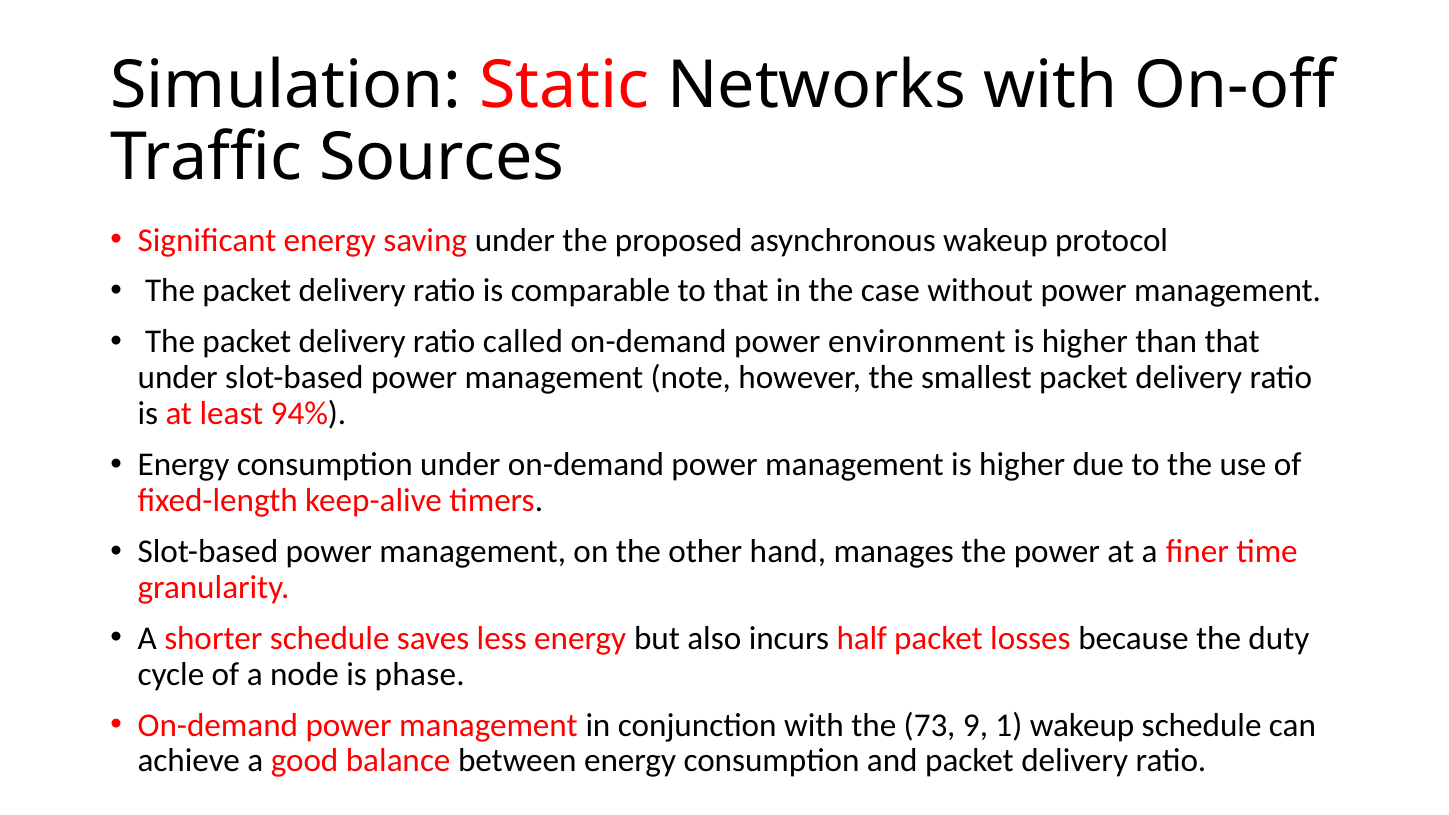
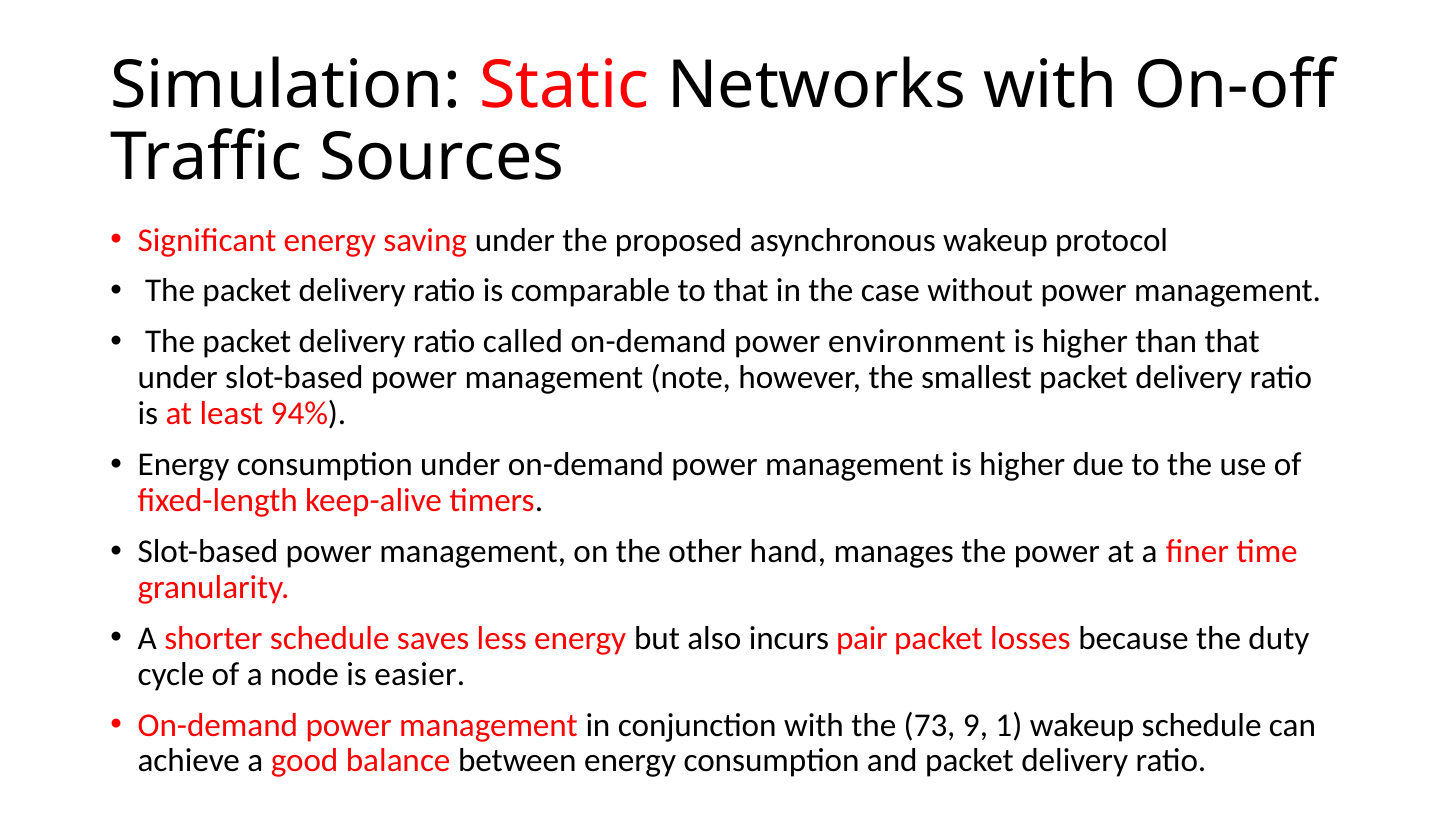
half: half -> pair
phase: phase -> easier
